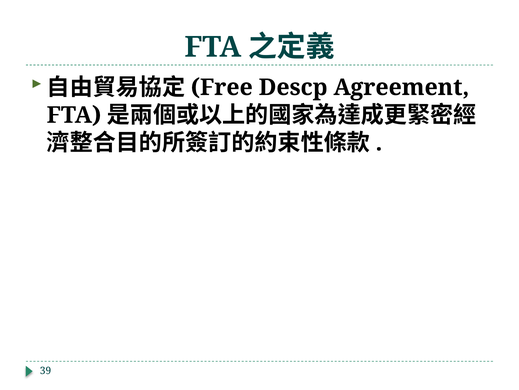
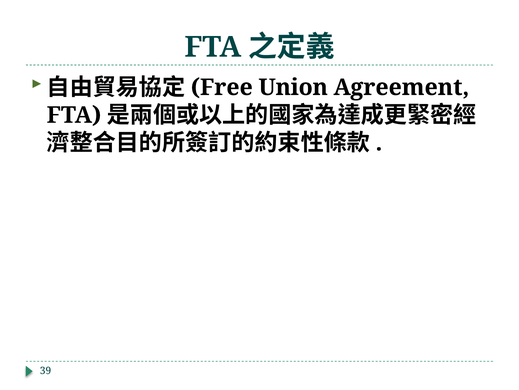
Descp: Descp -> Union
